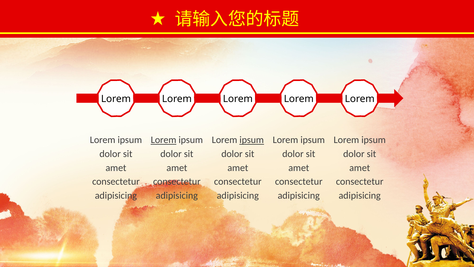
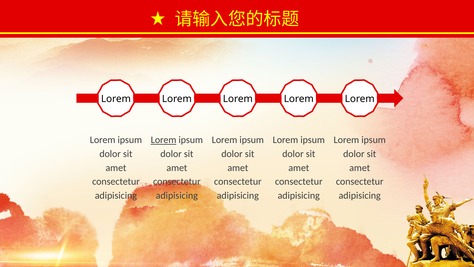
ipsum at (252, 140) underline: present -> none
